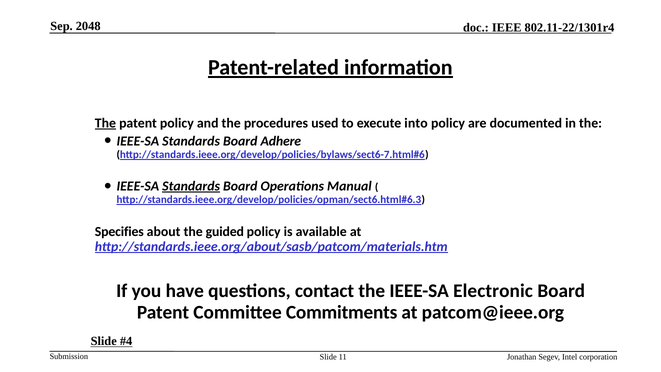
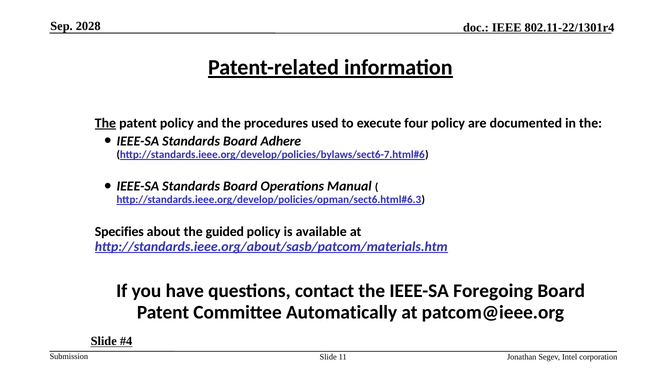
2048: 2048 -> 2028
into: into -> four
Standards at (191, 186) underline: present -> none
Electronic: Electronic -> Foregoing
Commitments: Commitments -> Automatically
